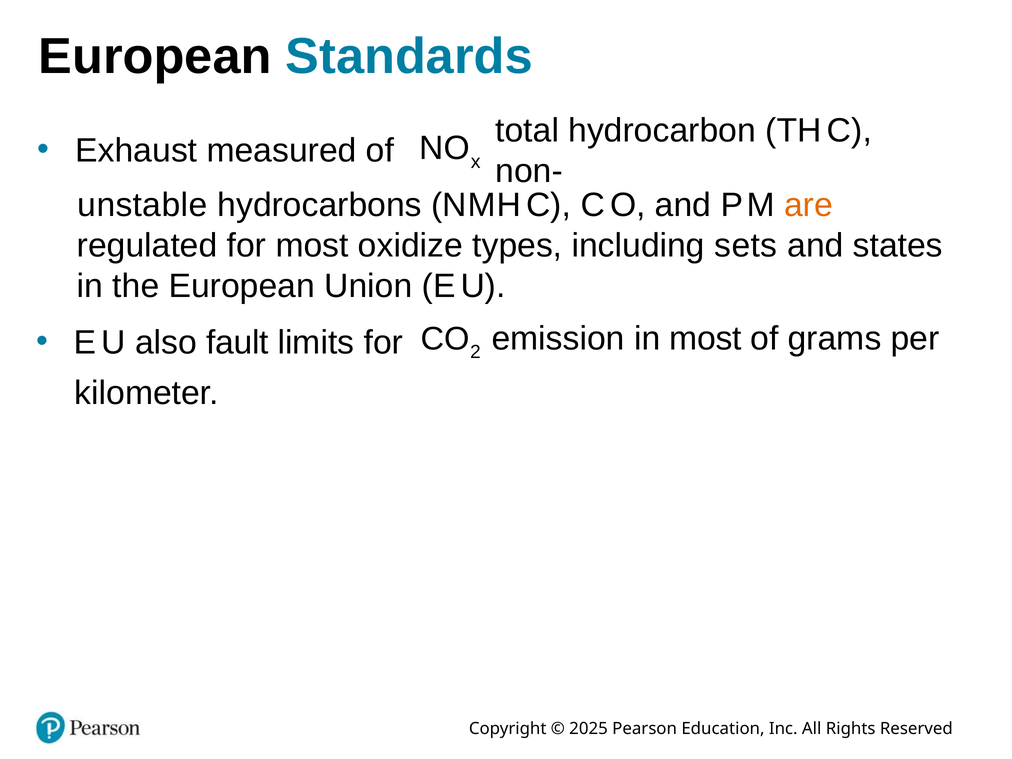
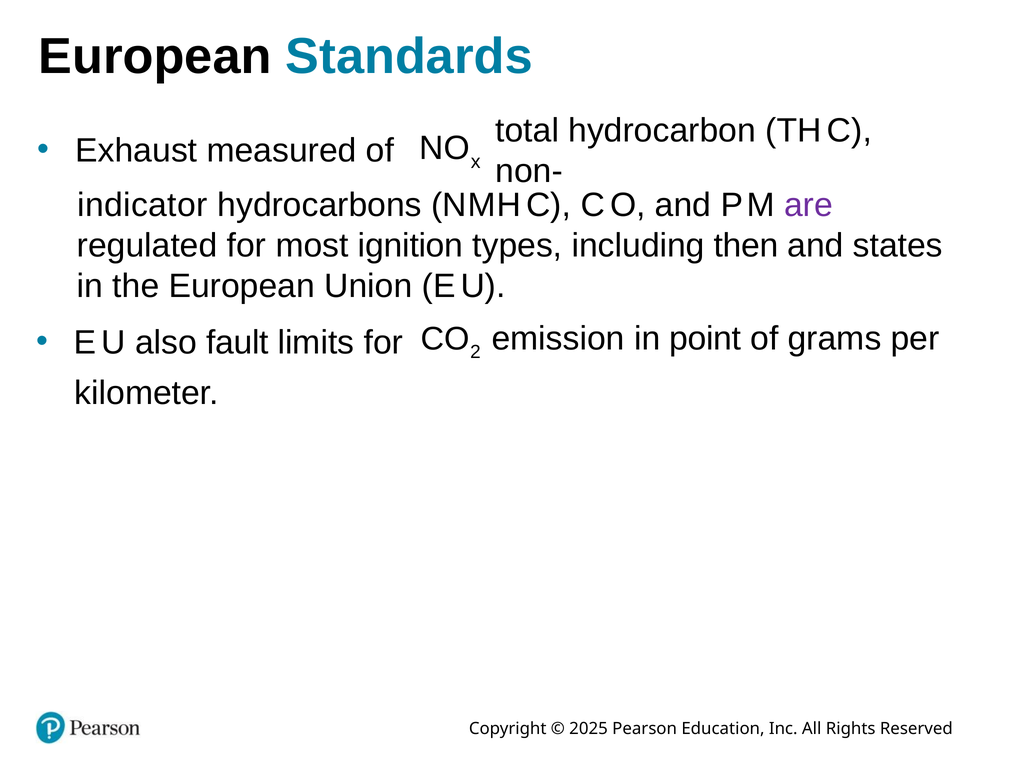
unstable: unstable -> indicator
are colour: orange -> purple
oxidize: oxidize -> ignition
sets: sets -> then
in most: most -> point
